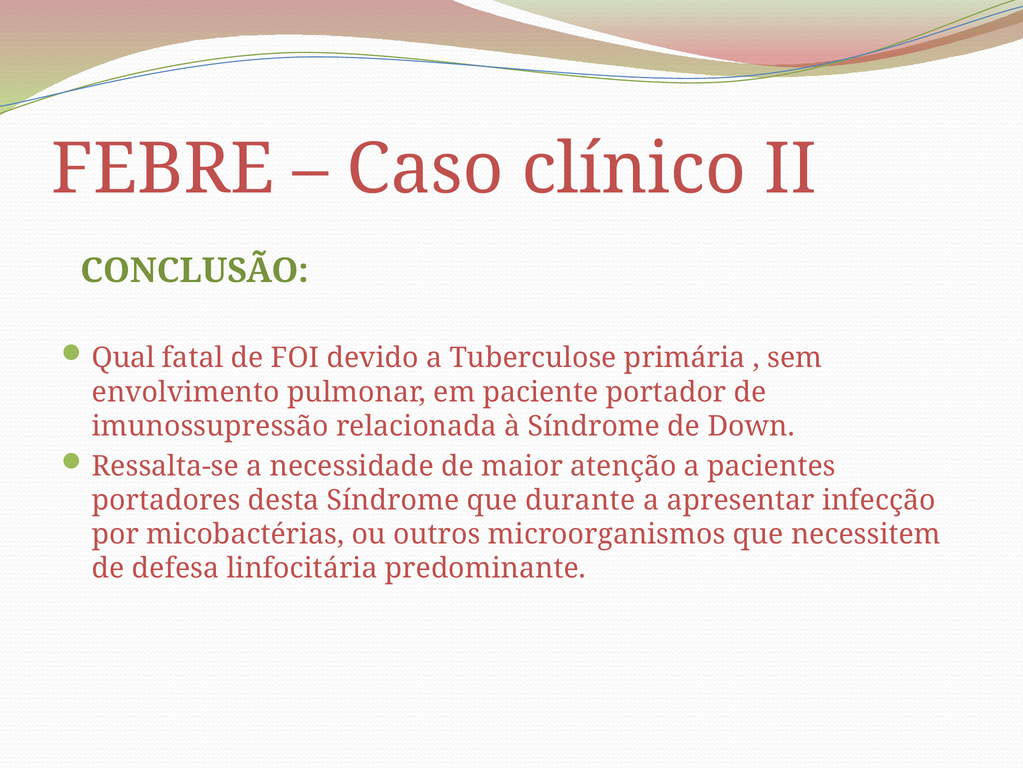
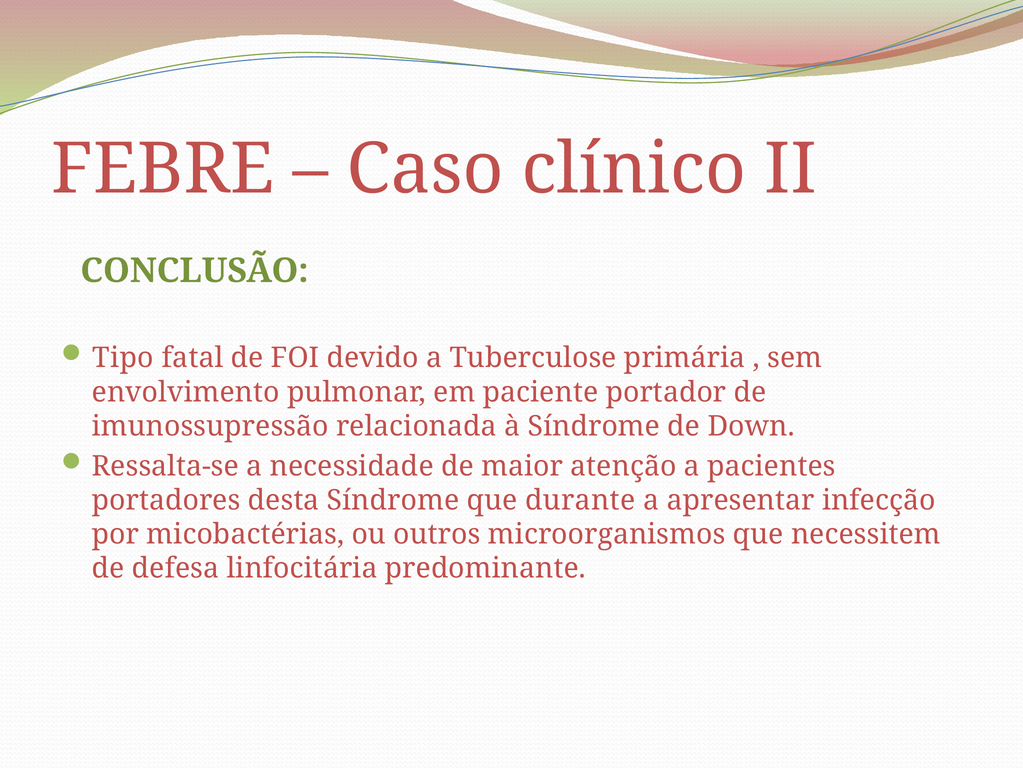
Qual: Qual -> Tipo
